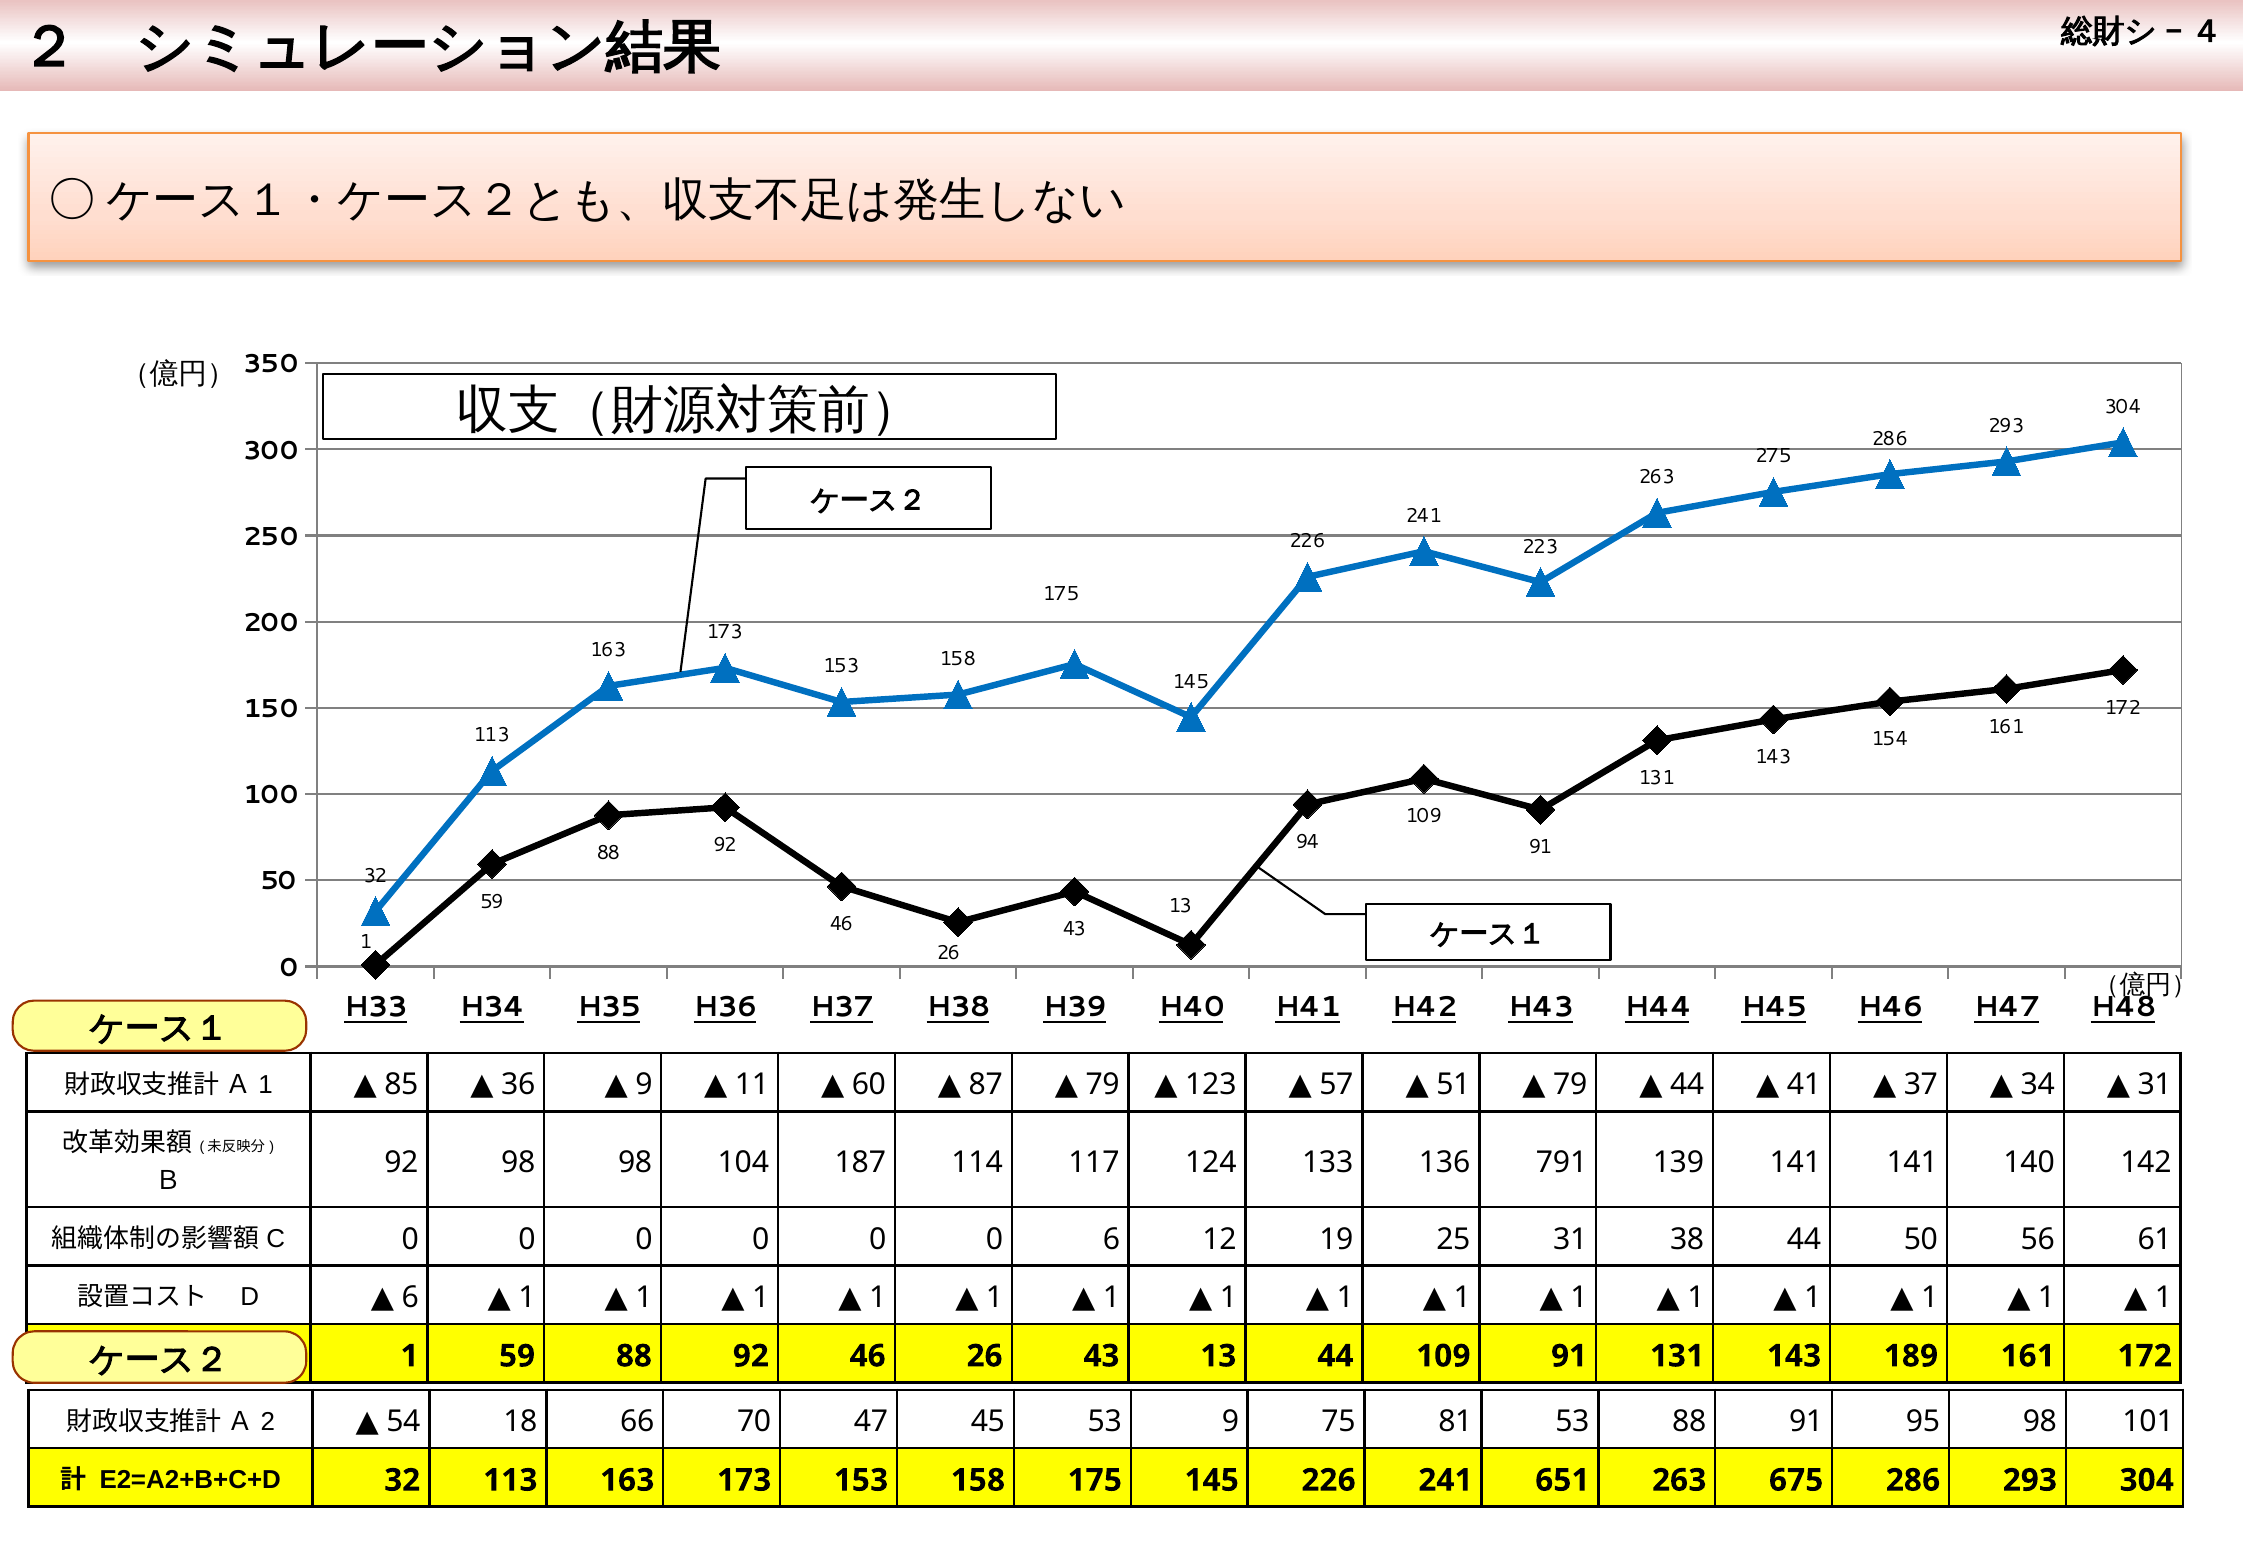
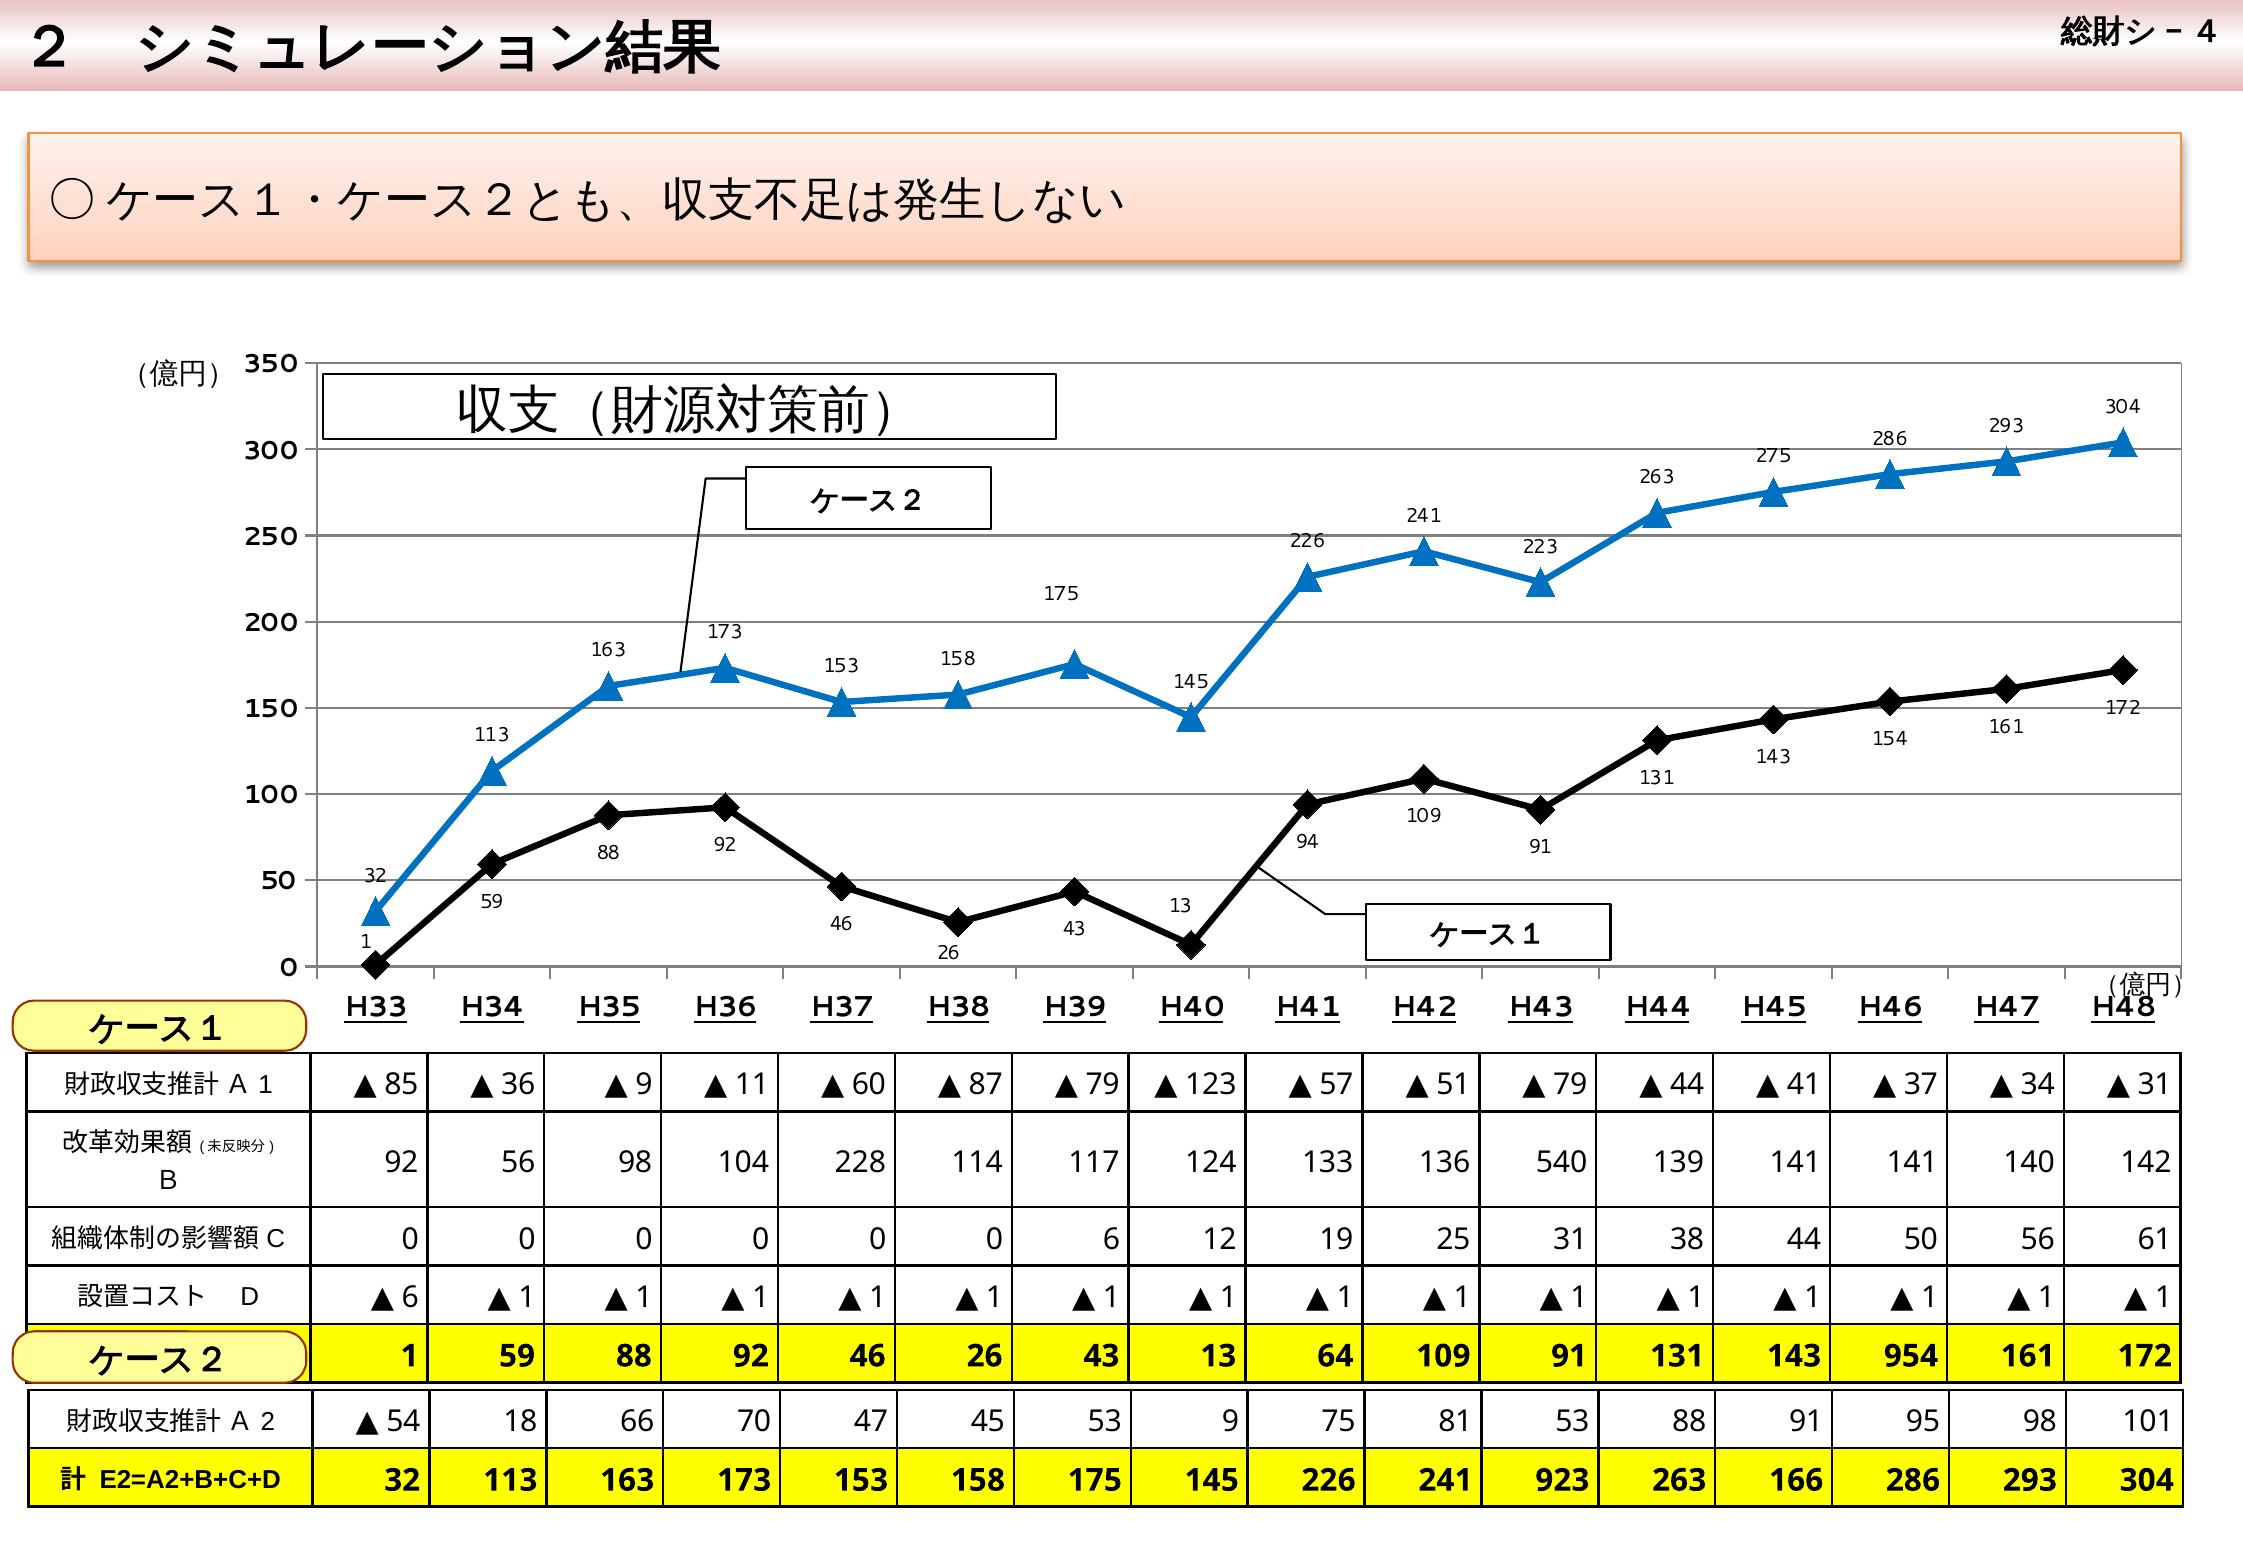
92 98: 98 -> 56
187: 187 -> 228
791: 791 -> 540
13 44: 44 -> 64
189: 189 -> 954
651: 651 -> 923
675: 675 -> 166
